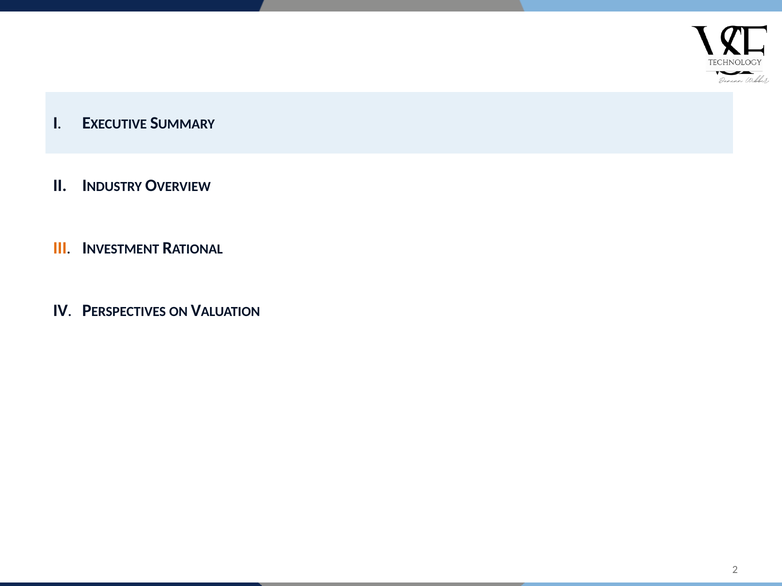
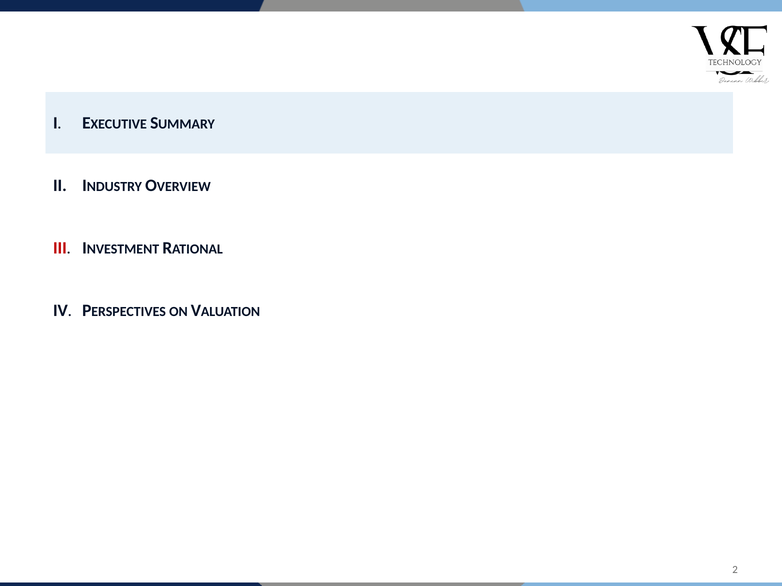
III colour: orange -> red
